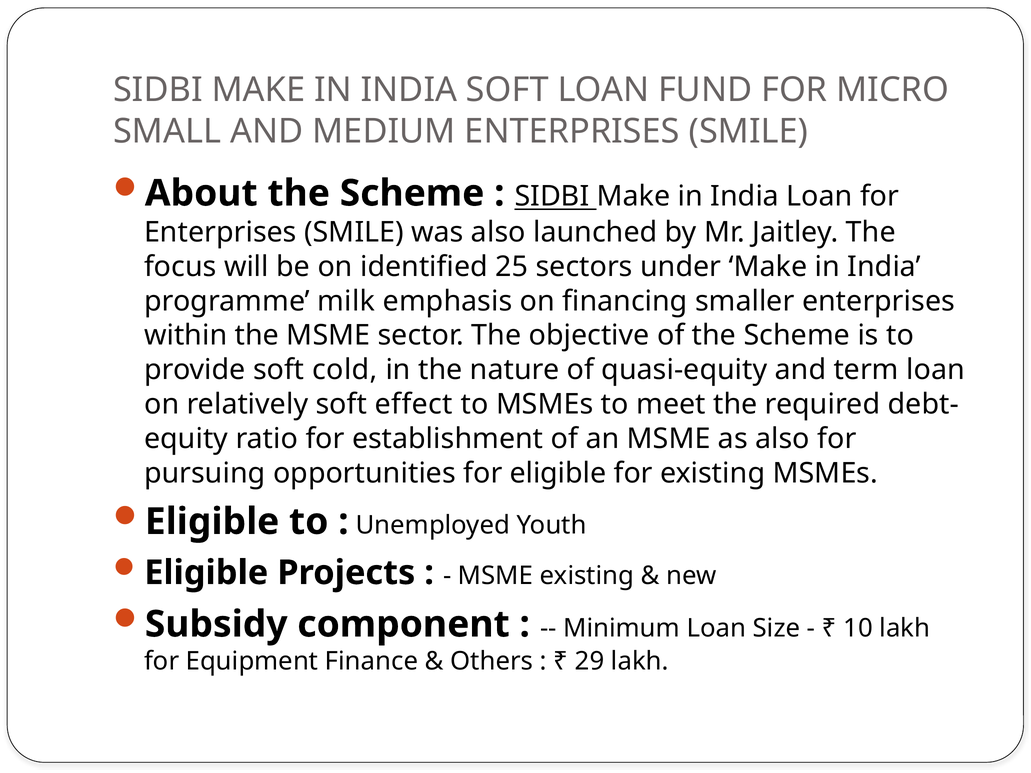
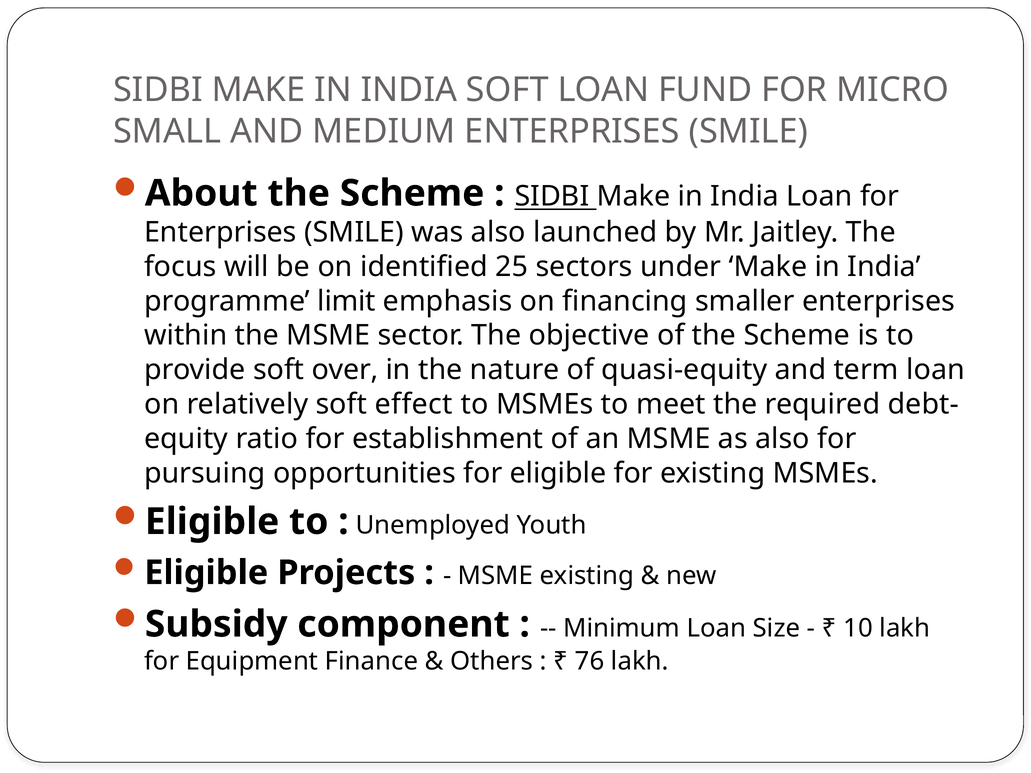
milk: milk -> limit
cold: cold -> over
29: 29 -> 76
